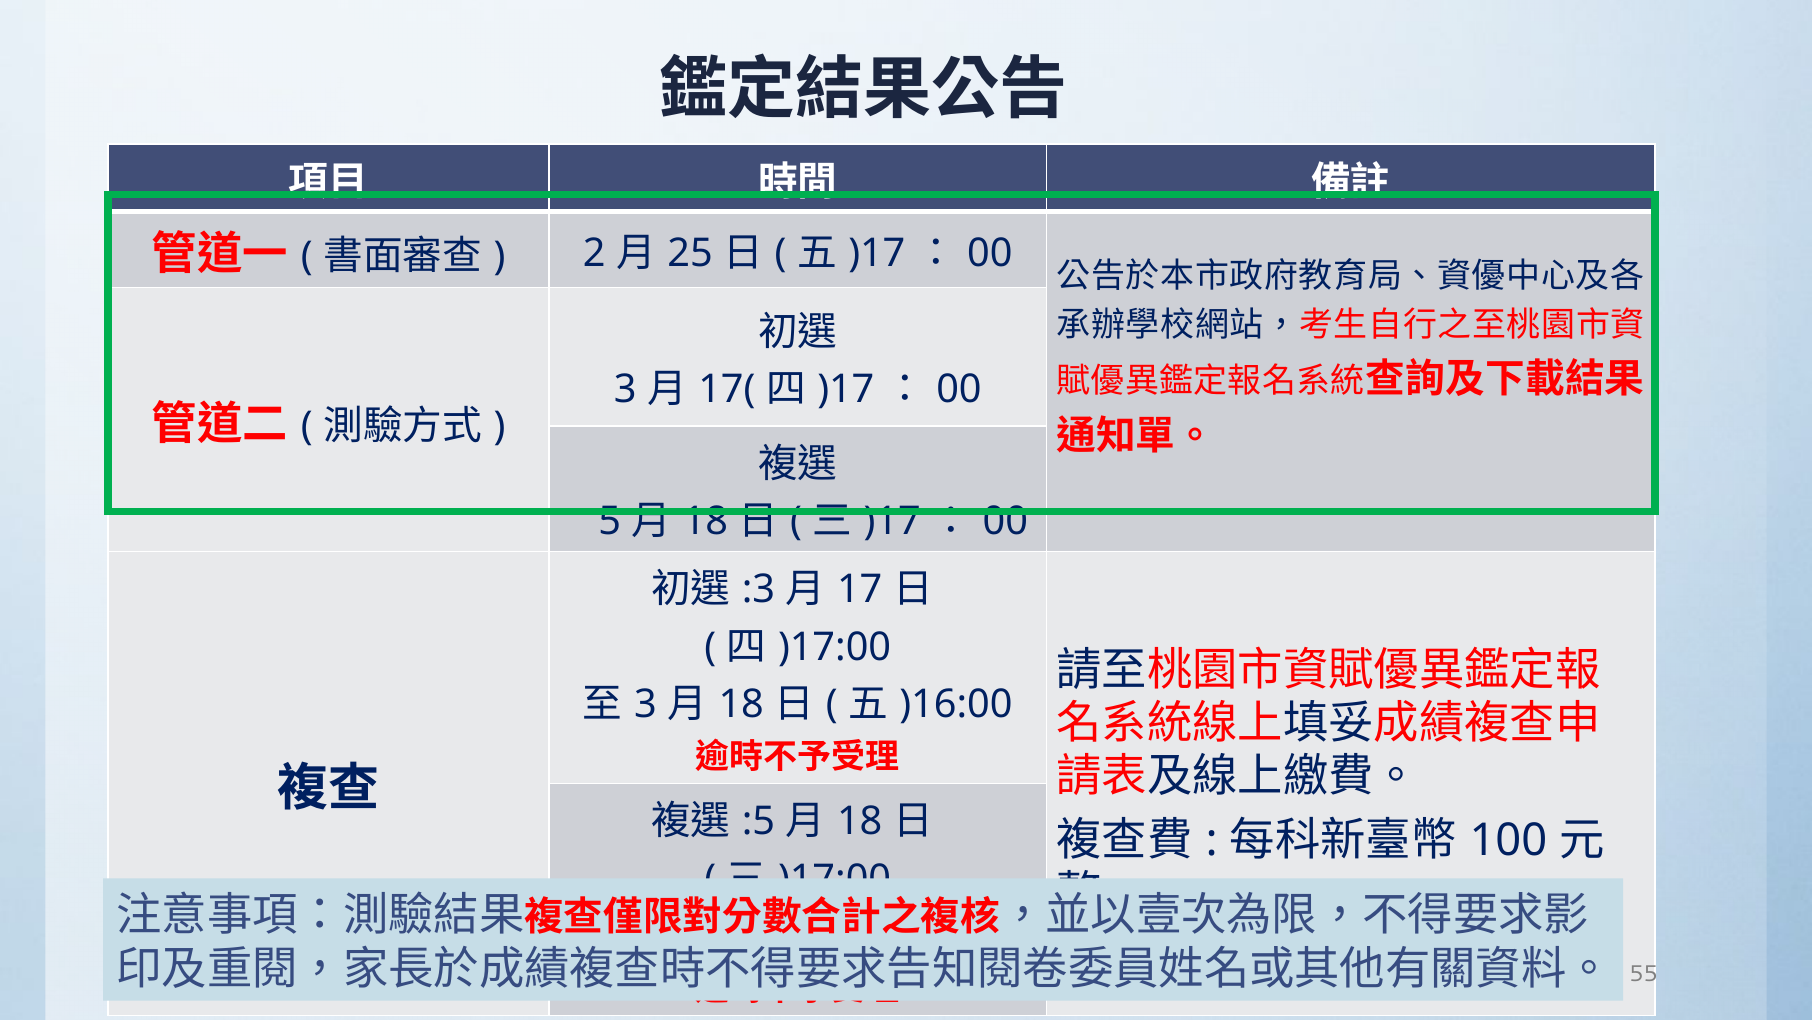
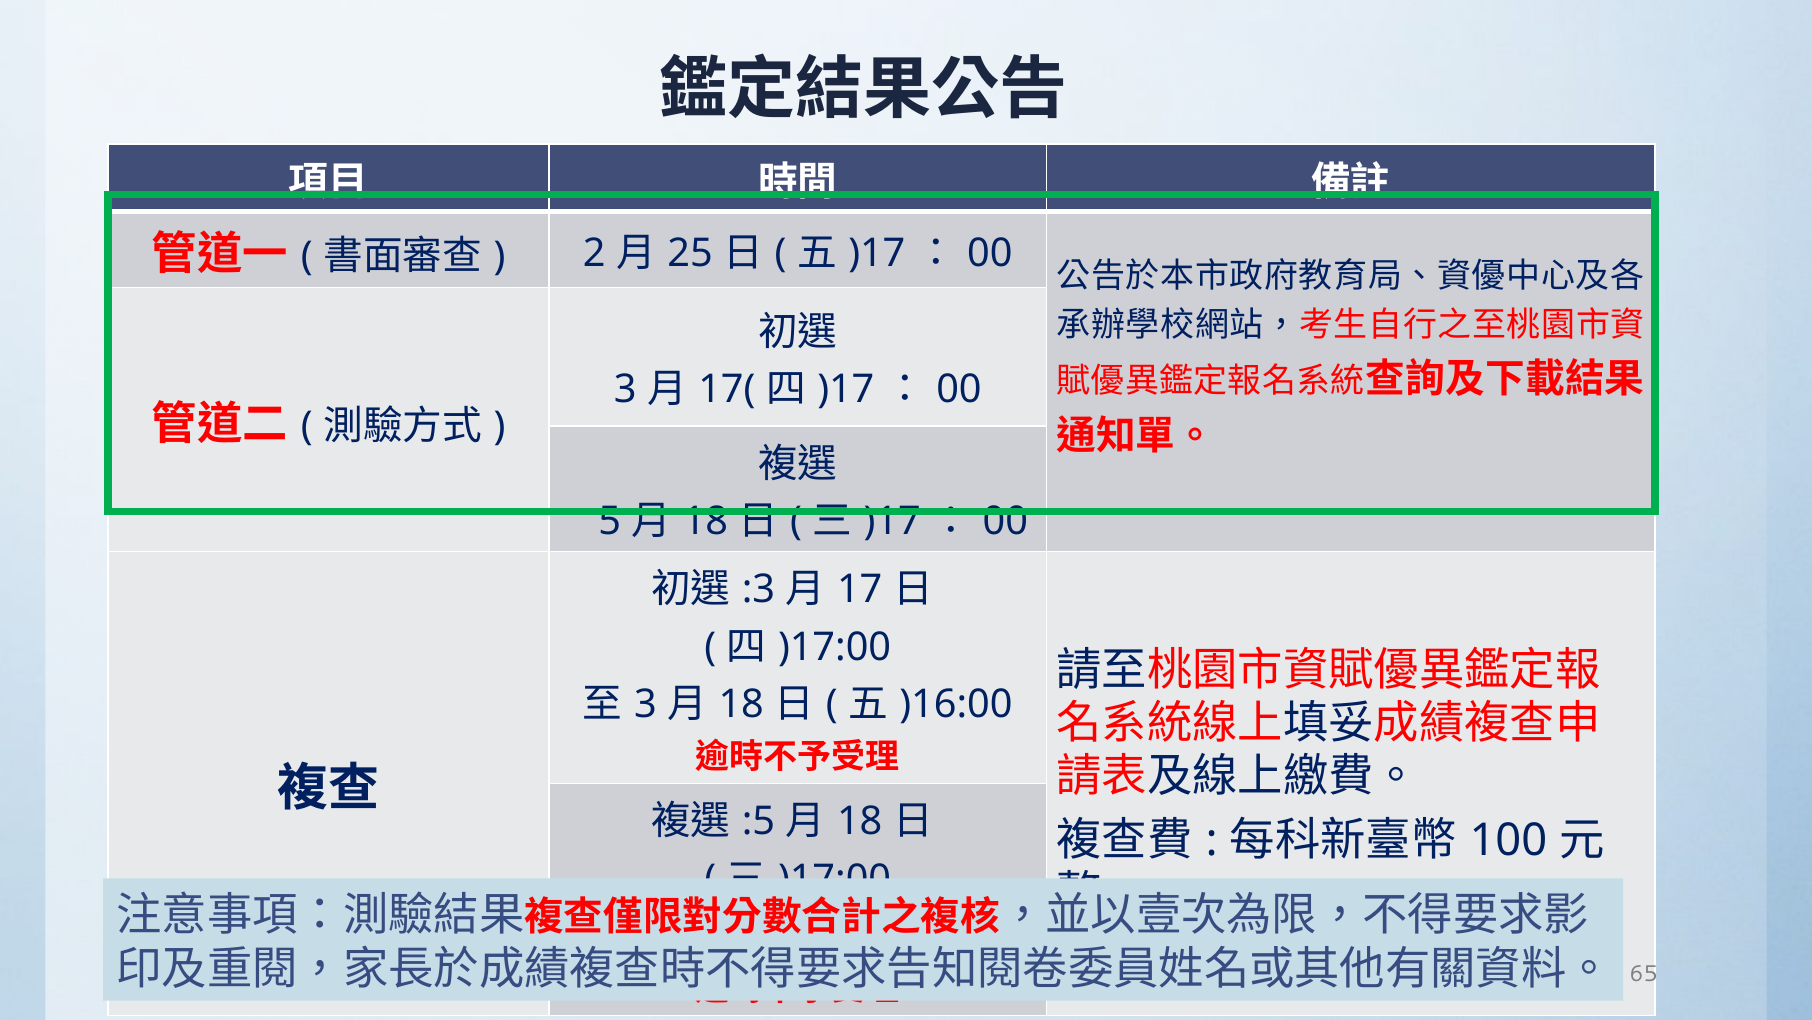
55: 55 -> 65
